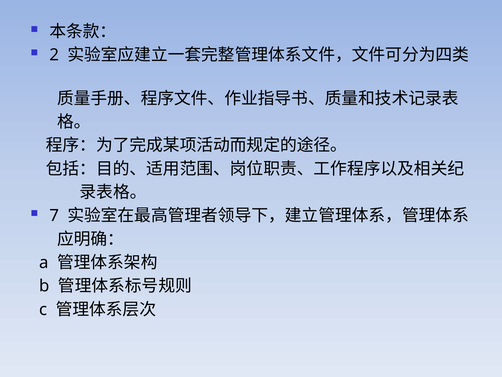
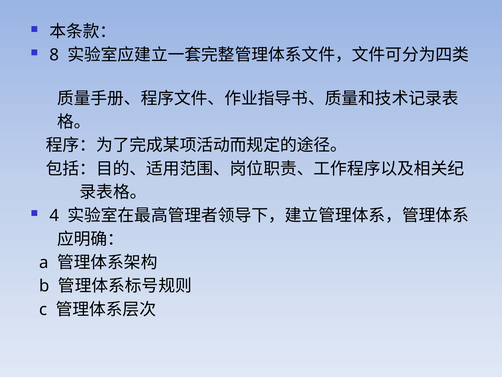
2: 2 -> 8
7: 7 -> 4
